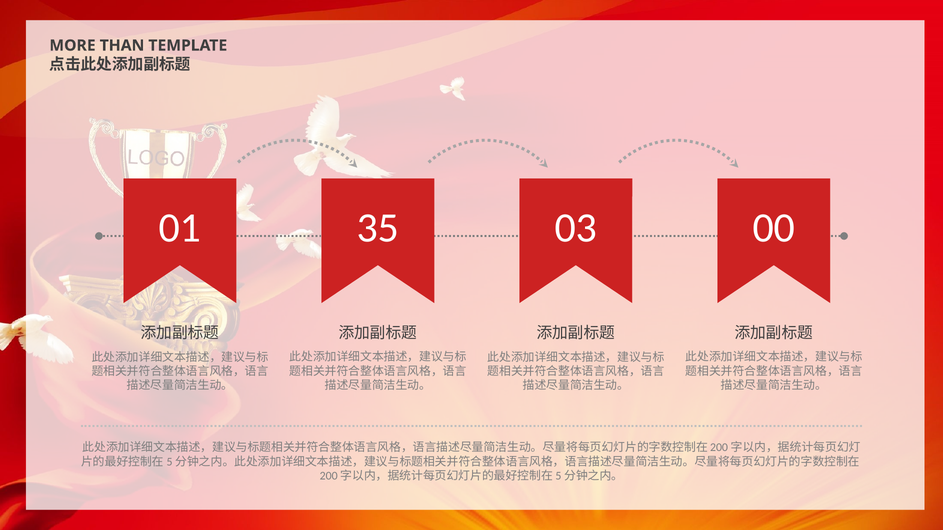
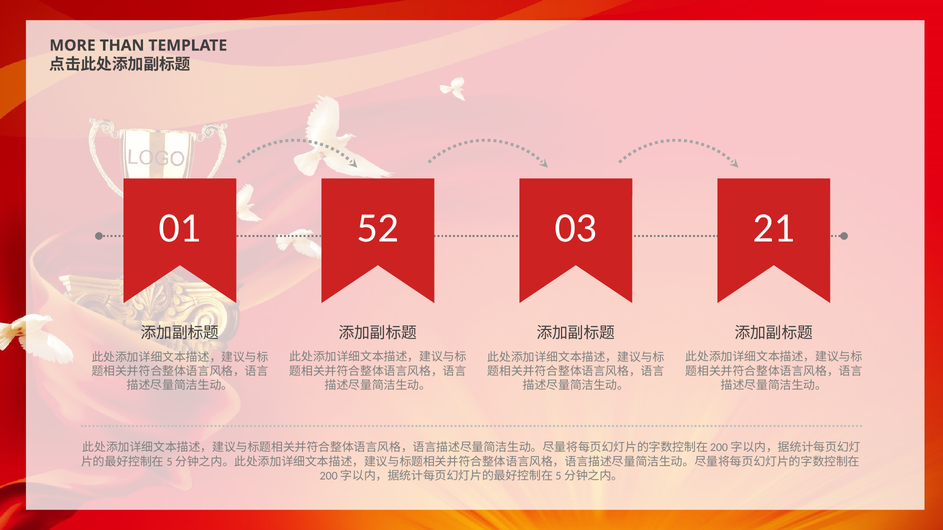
35: 35 -> 52
00: 00 -> 21
